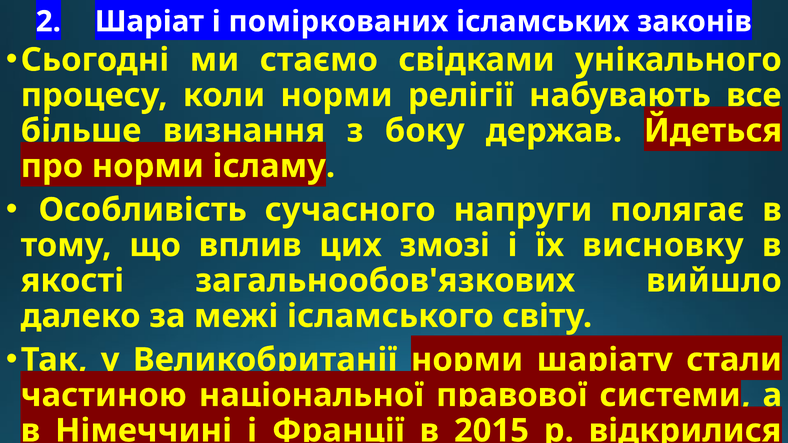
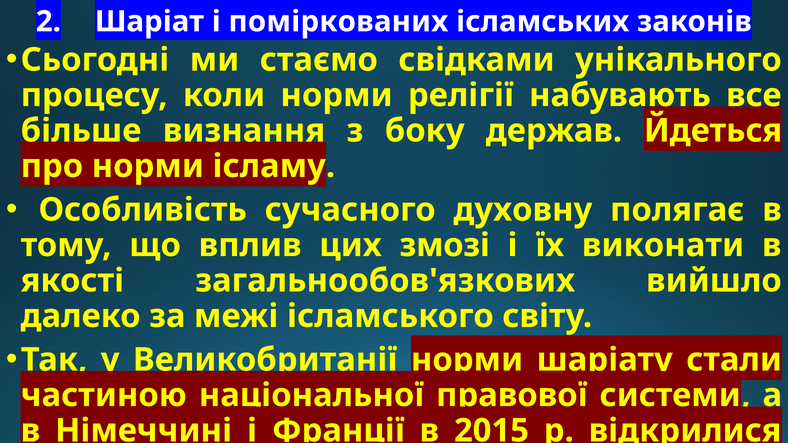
напруги: напруги -> духовну
висновку: висновку -> виконати
